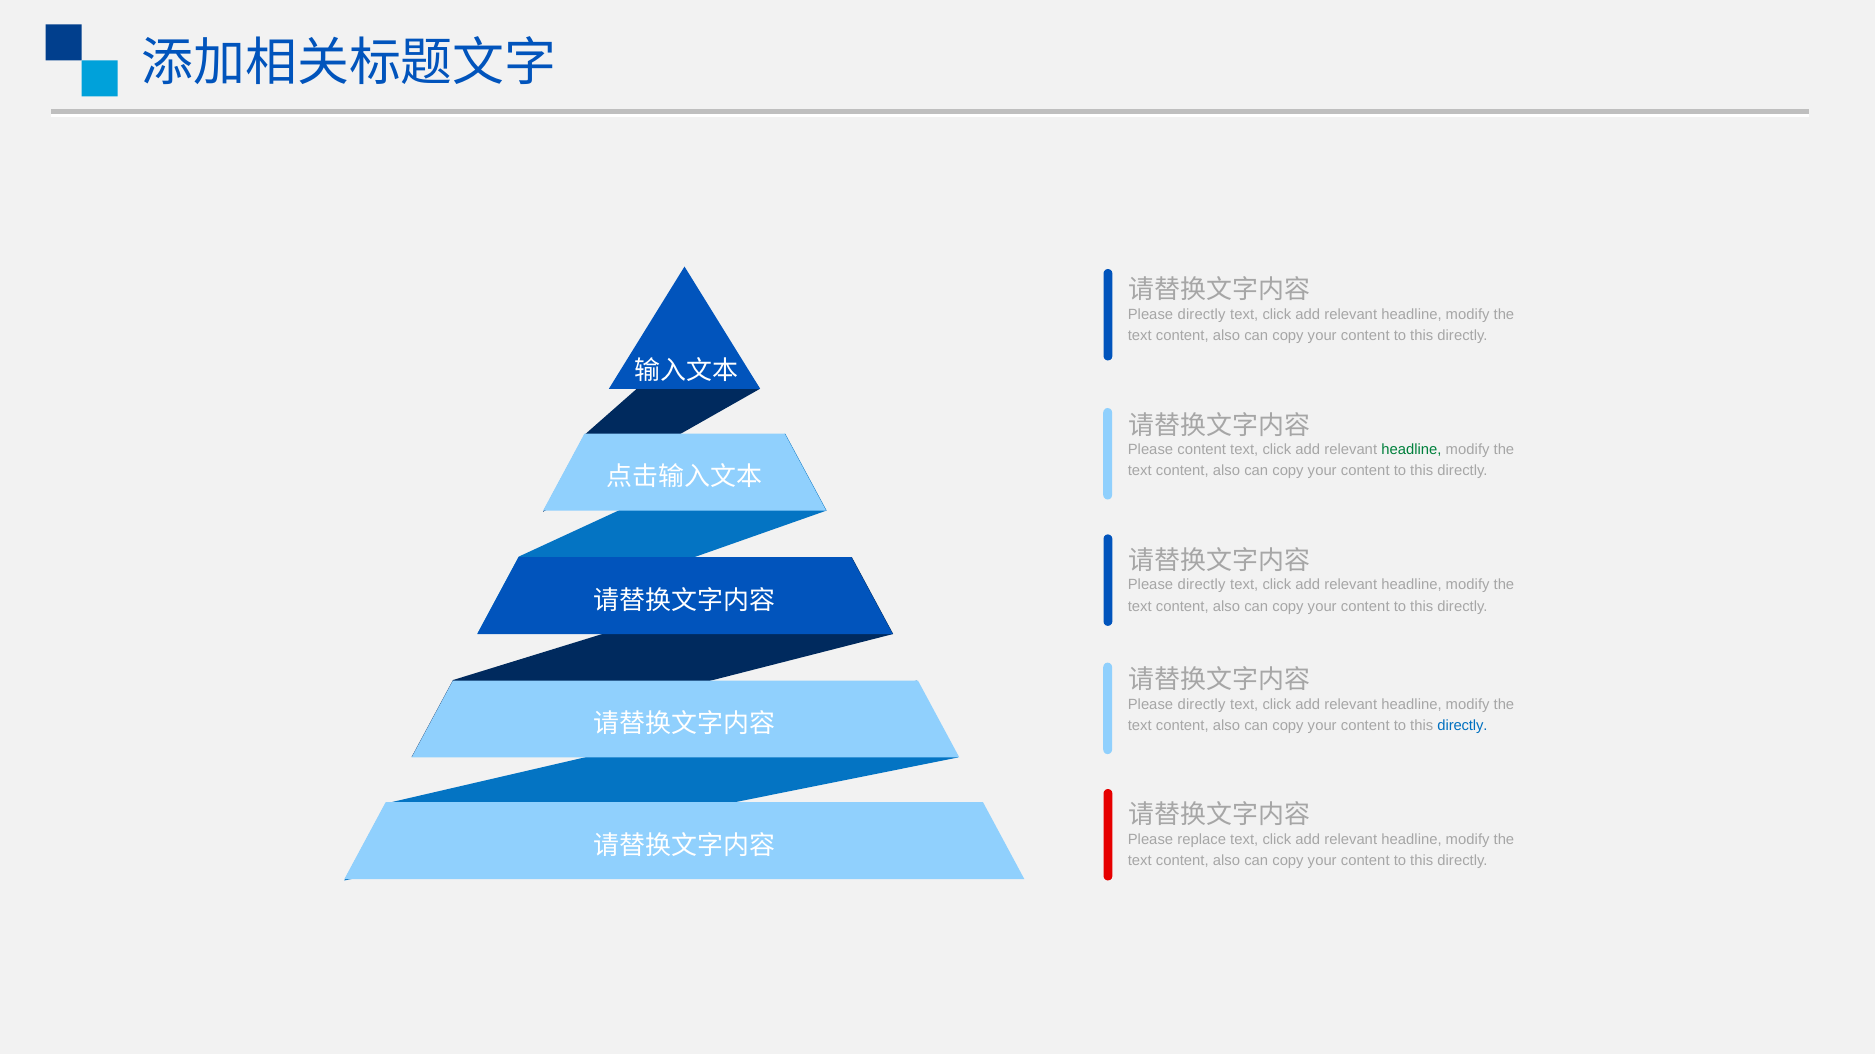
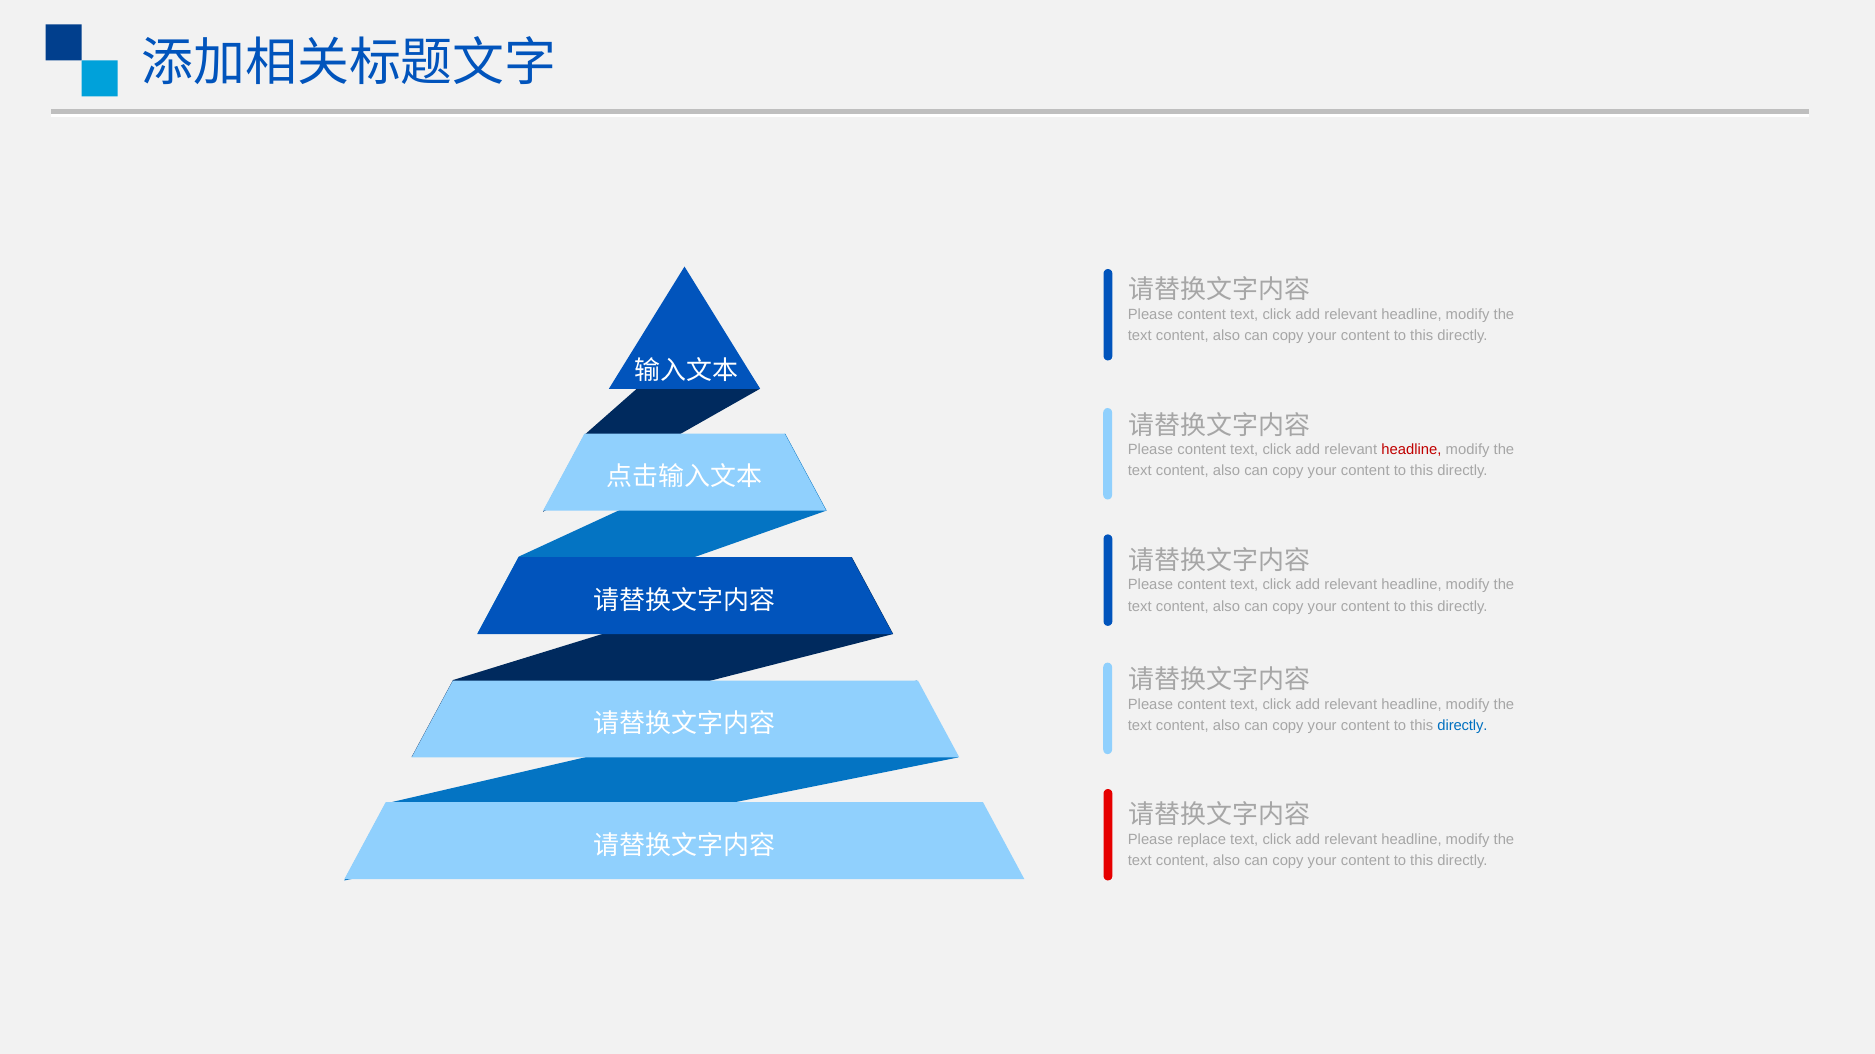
directly at (1202, 315): directly -> content
headline at (1411, 450) colour: green -> red
directly at (1202, 585): directly -> content
directly at (1202, 705): directly -> content
